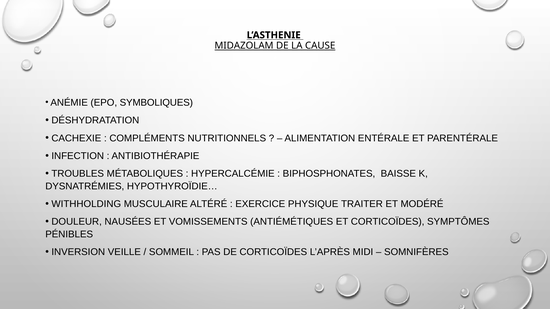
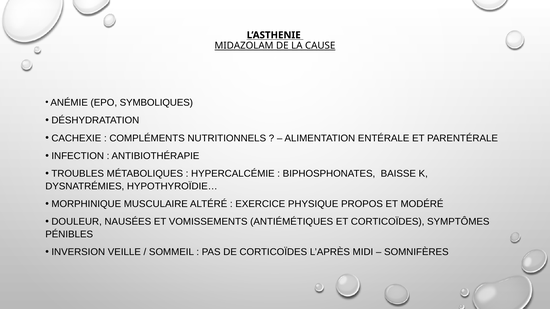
WITHHOLDING: WITHHOLDING -> MORPHINIQUE
TRAITER: TRAITER -> PROPOS
